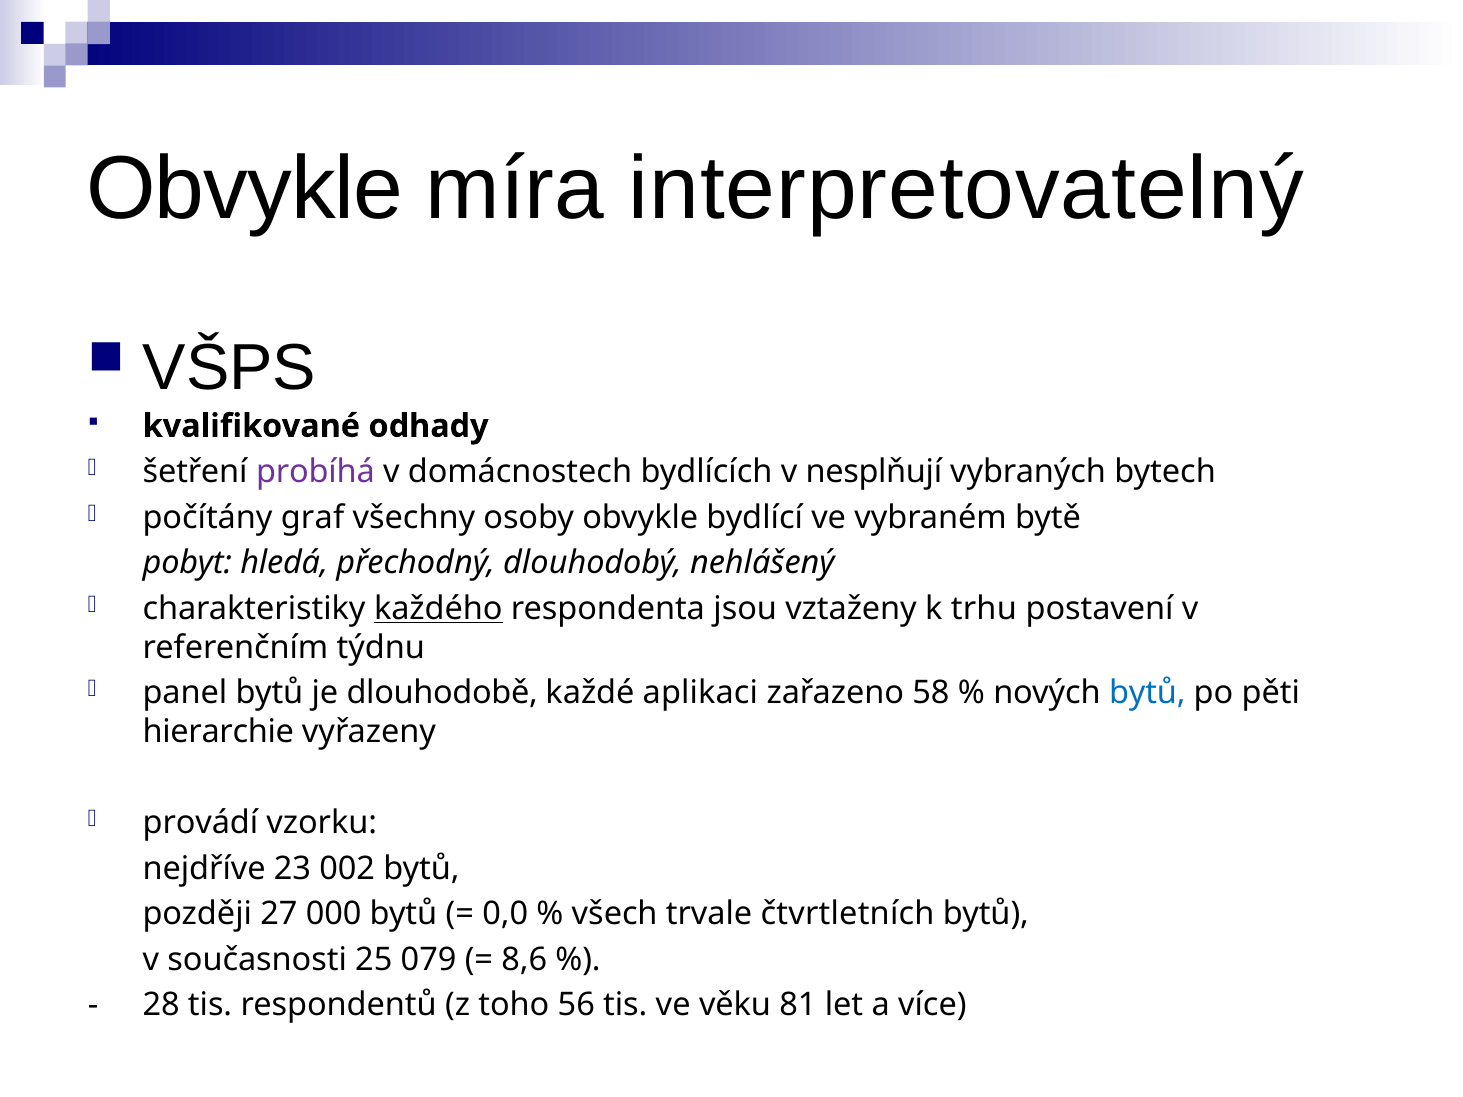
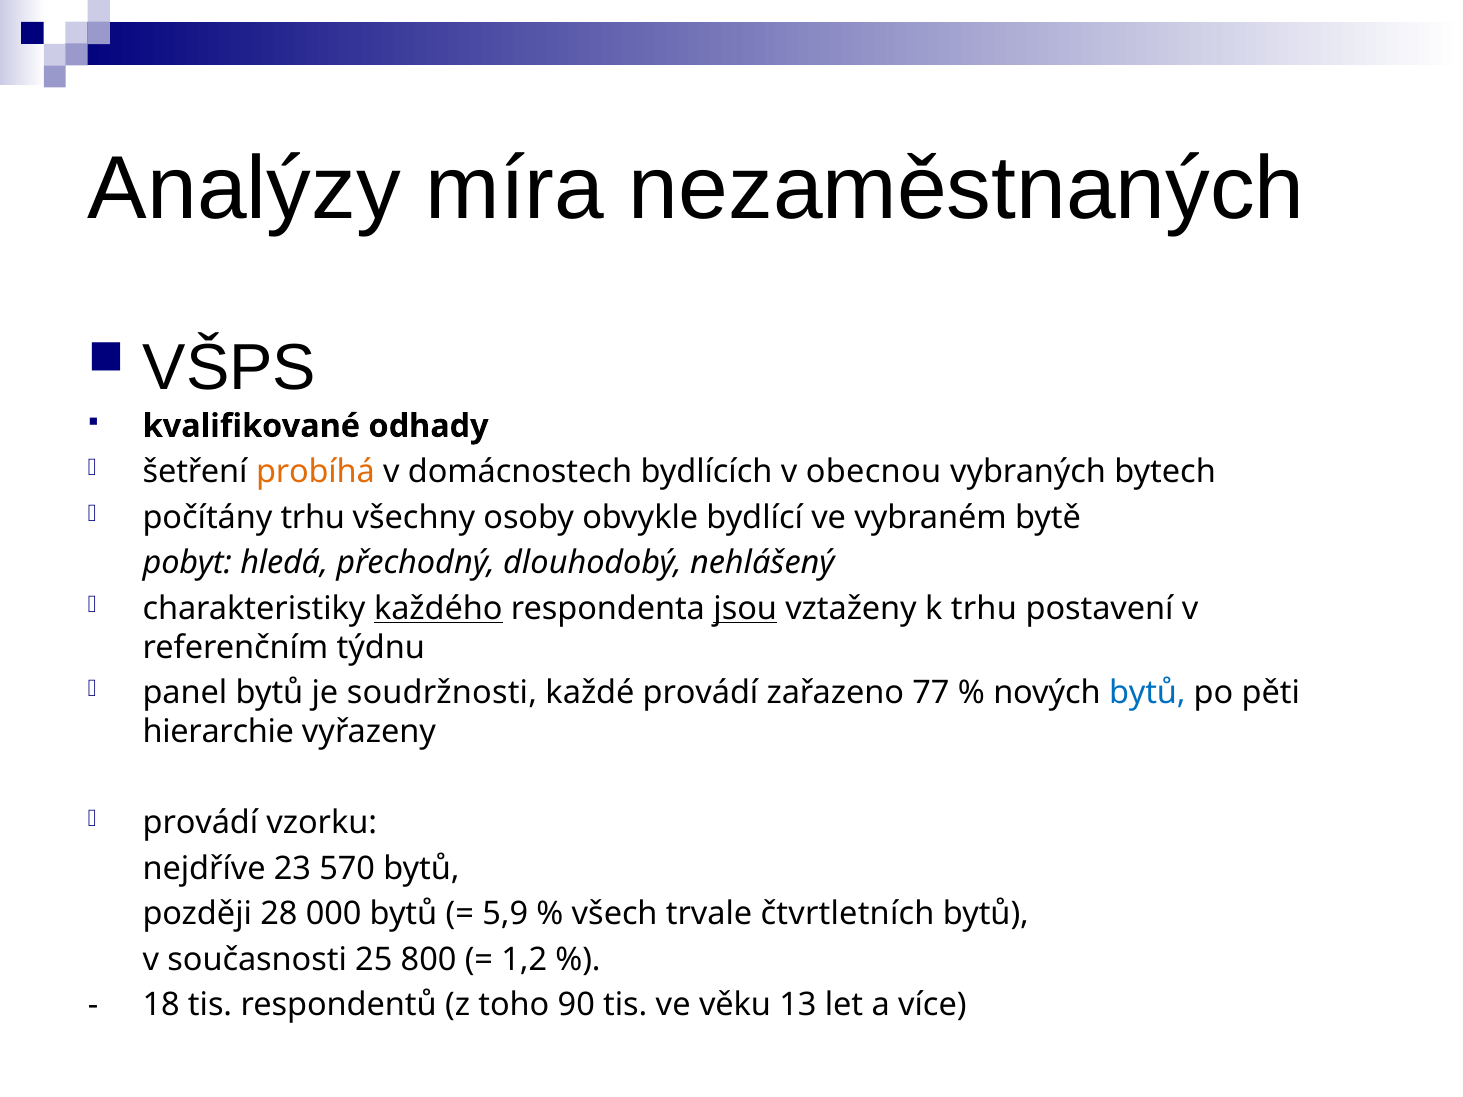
Obvykle at (245, 189): Obvykle -> Analýzy
interpretovatelný: interpretovatelný -> nezaměstnaných
probíhá colour: purple -> orange
nesplňují: nesplňují -> obecnou
počítány graf: graf -> trhu
jsou underline: none -> present
dlouhodobě: dlouhodobě -> soudržnosti
každé aplikaci: aplikaci -> provádí
58: 58 -> 77
002: 002 -> 570
27: 27 -> 28
0,0: 0,0 -> 5,9
079: 079 -> 800
8,6: 8,6 -> 1,2
28: 28 -> 18
56: 56 -> 90
81: 81 -> 13
